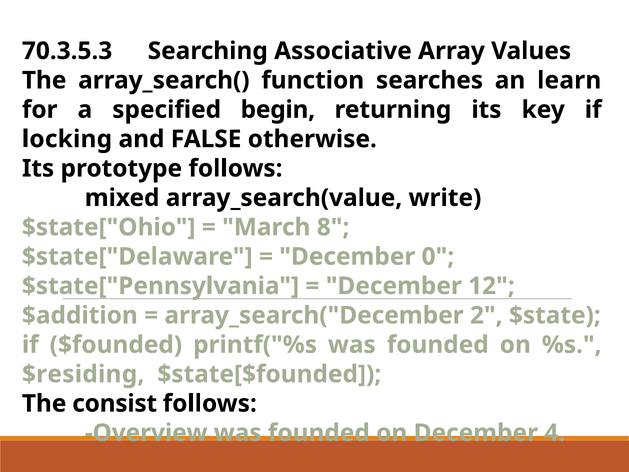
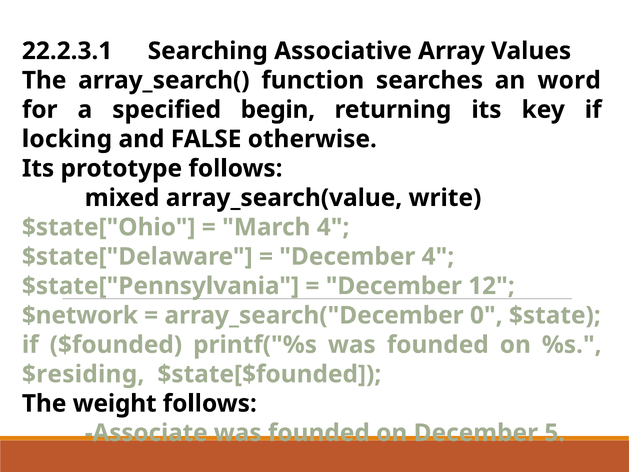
70.3.5.3: 70.3.5.3 -> 22.2.3.1
learn: learn -> word
March 8: 8 -> 4
December 0: 0 -> 4
$addition: $addition -> $network
2: 2 -> 0
consist: consist -> weight
Overview: Overview -> Associate
4: 4 -> 5
